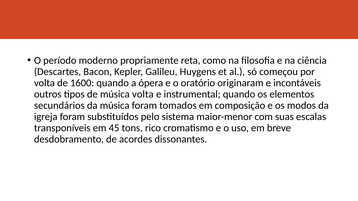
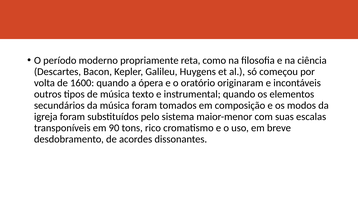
música volta: volta -> texto
45: 45 -> 90
